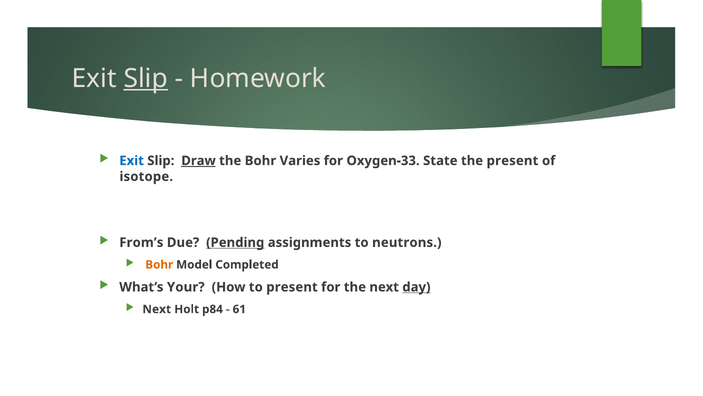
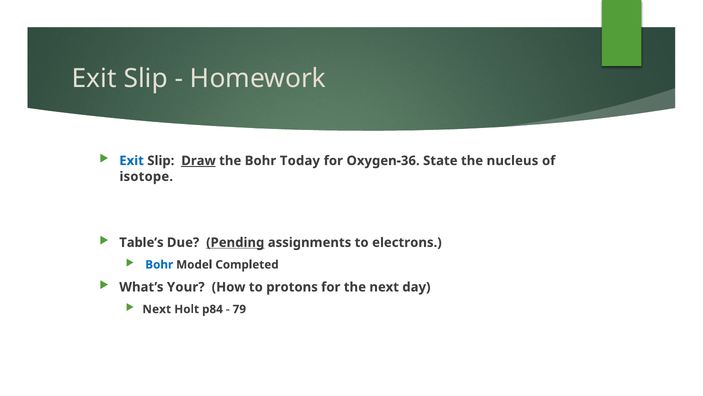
Slip at (146, 78) underline: present -> none
Varies: Varies -> Today
Oxygen-33: Oxygen-33 -> Oxygen-36
the present: present -> nucleus
From’s: From’s -> Table’s
neutrons: neutrons -> electrons
Bohr at (159, 264) colour: orange -> blue
to present: present -> protons
day underline: present -> none
61: 61 -> 79
